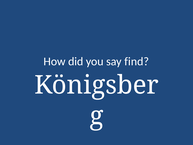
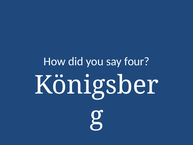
find: find -> four
